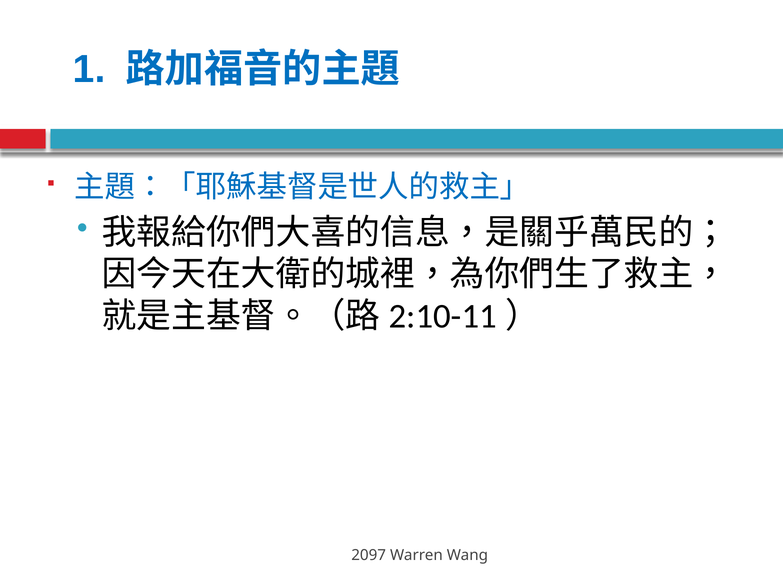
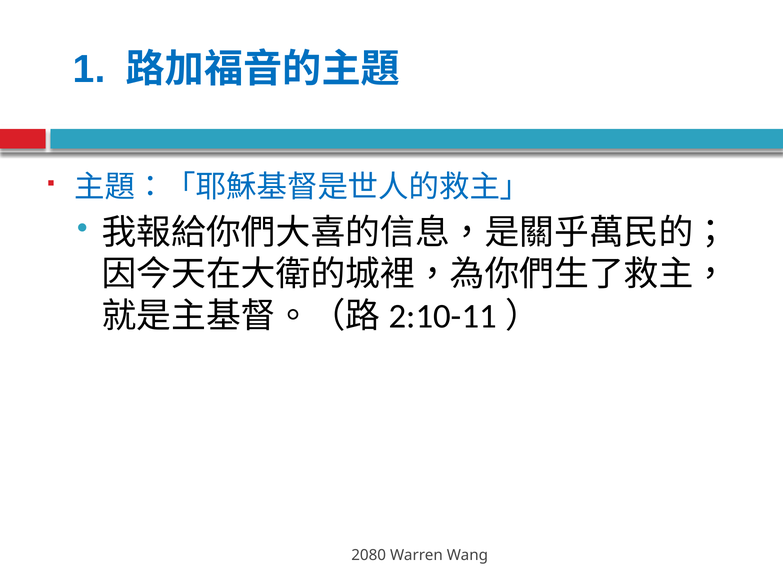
2097: 2097 -> 2080
